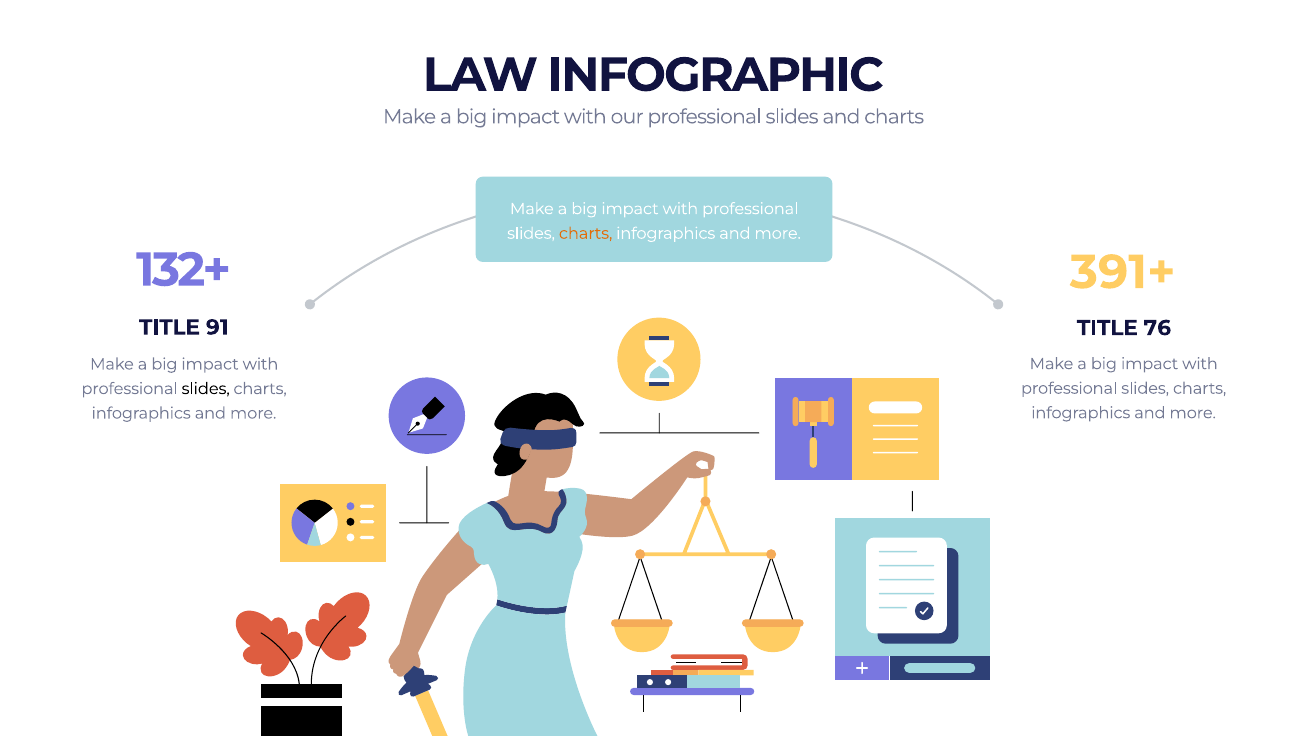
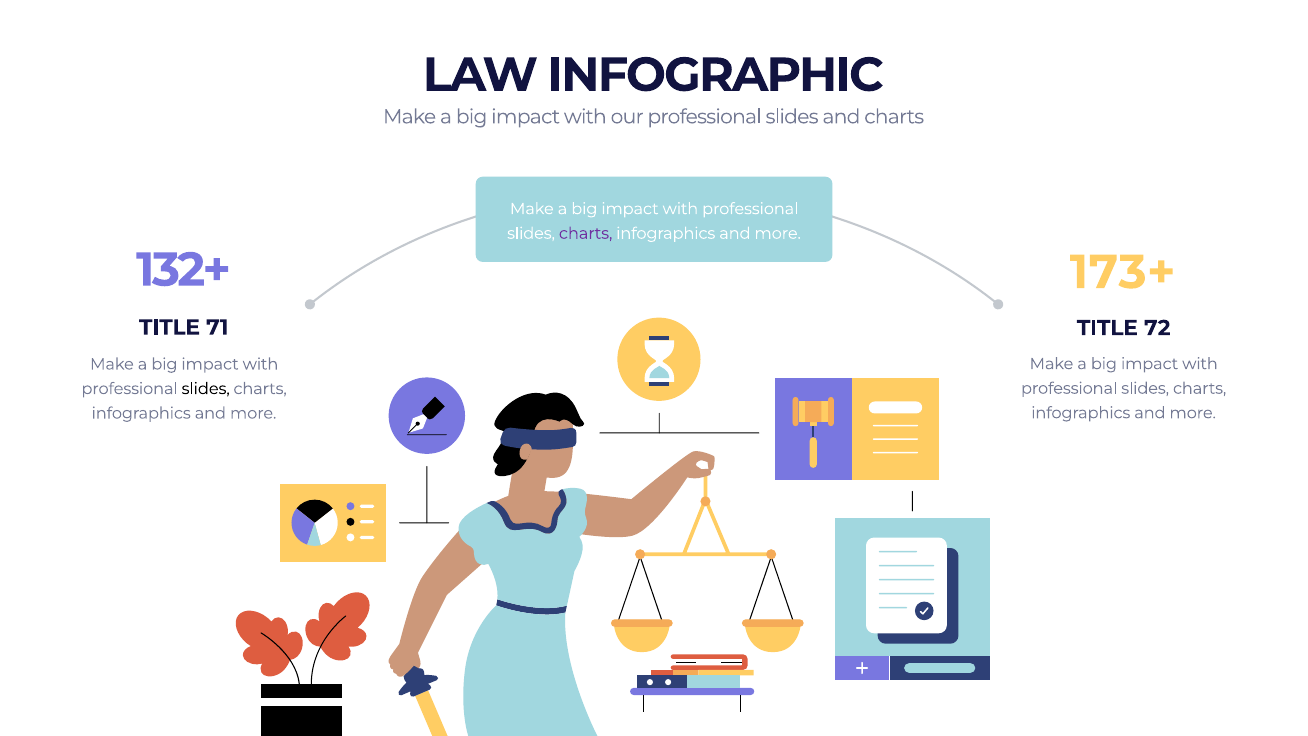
charts at (586, 233) colour: orange -> purple
391+: 391+ -> 173+
91: 91 -> 71
76: 76 -> 72
